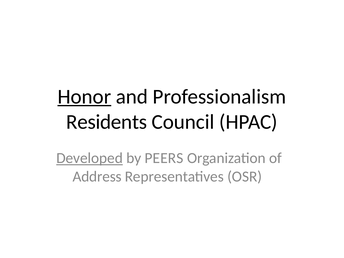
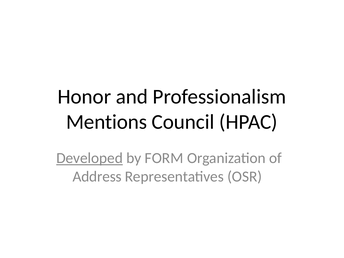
Honor underline: present -> none
Residents: Residents -> Mentions
PEERS: PEERS -> FORM
